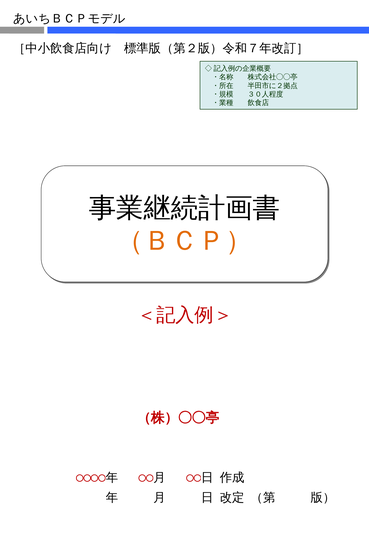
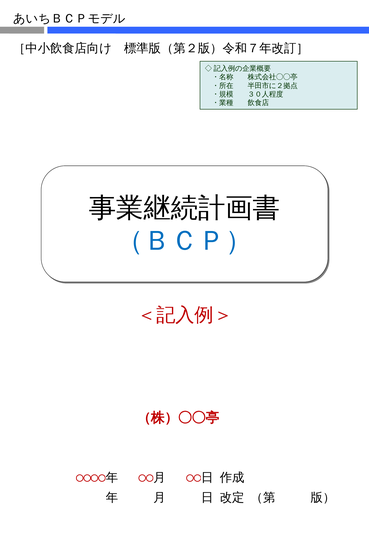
（ＢＣＰ） colour: orange -> blue
